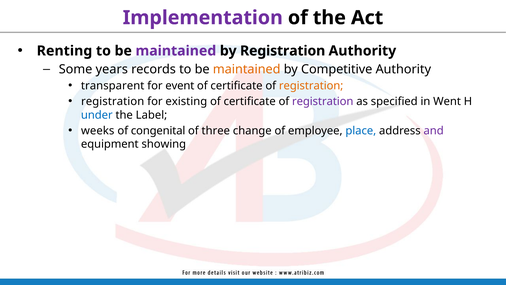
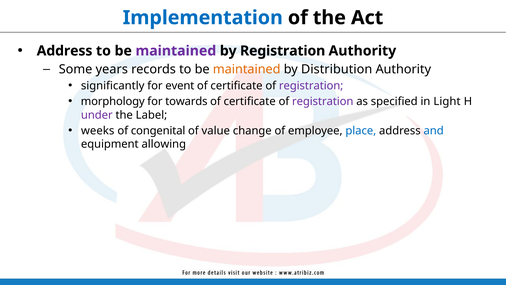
Implementation colour: purple -> blue
Renting at (64, 51): Renting -> Address
Competitive: Competitive -> Distribution
transparent: transparent -> significantly
registration at (311, 86) colour: orange -> purple
registration at (113, 101): registration -> morphology
existing: existing -> towards
Went: Went -> Light
under colour: blue -> purple
three: three -> value
and colour: purple -> blue
showing: showing -> allowing
